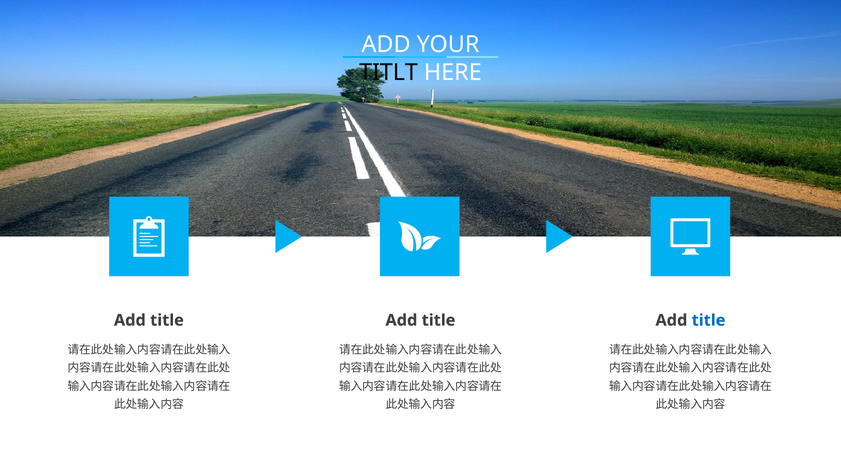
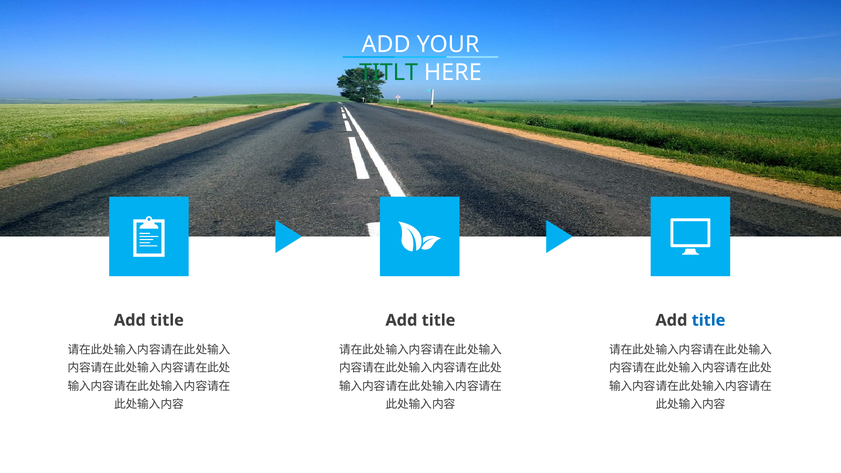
TITLT colour: black -> green
